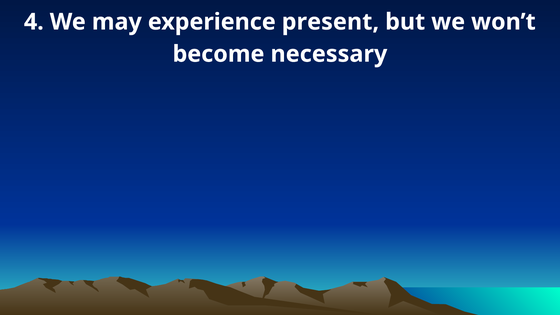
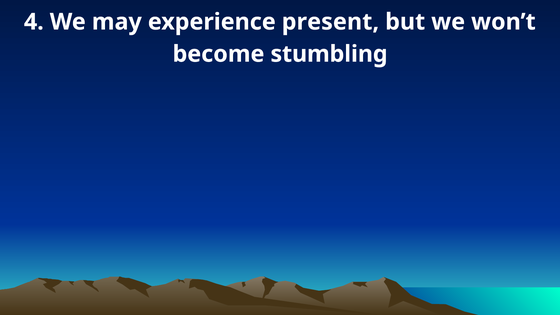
necessary: necessary -> stumbling
